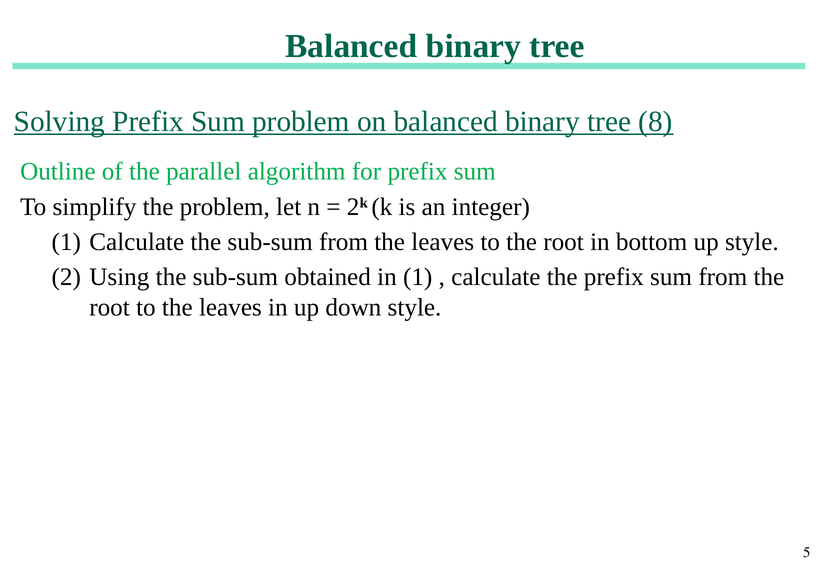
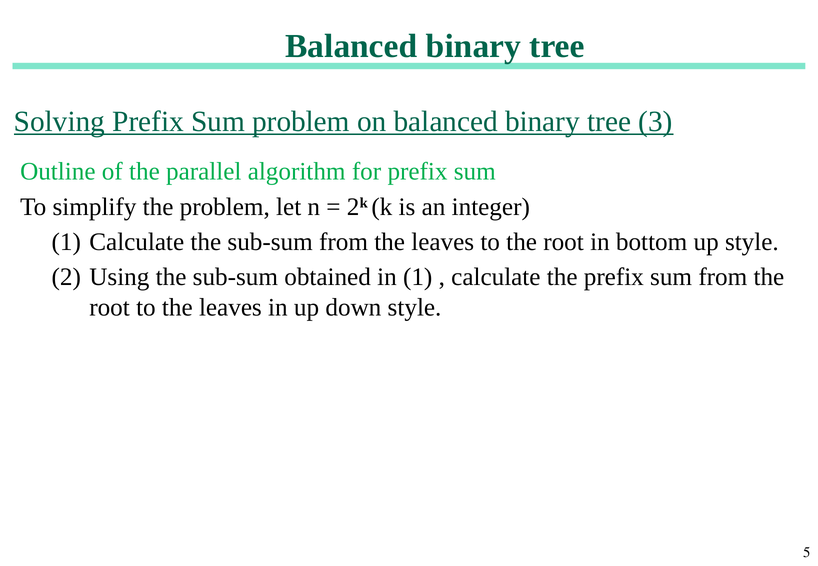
8: 8 -> 3
